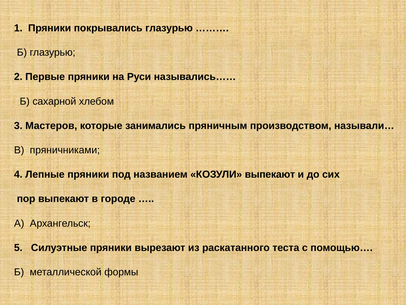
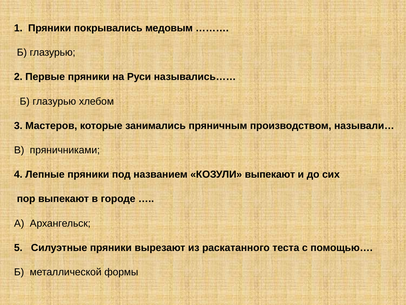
покрывались глазурью: глазурью -> медовым
сахарной at (54, 101): сахарной -> глазурью
